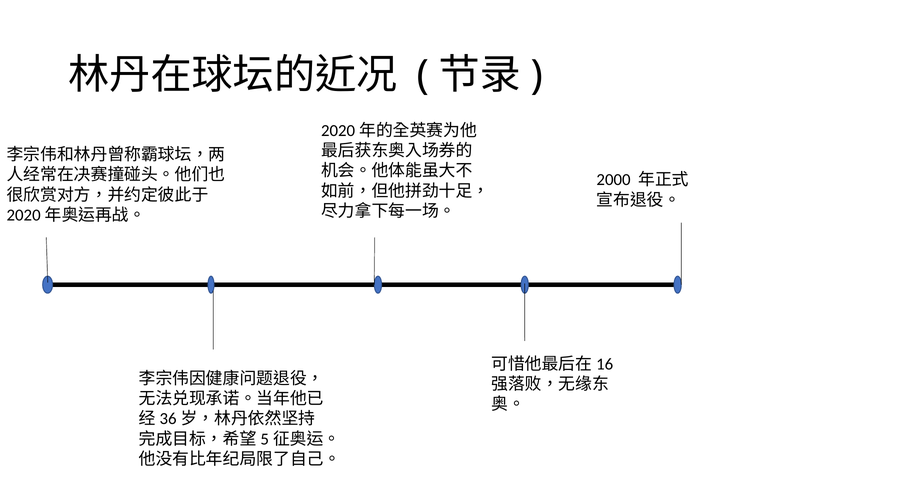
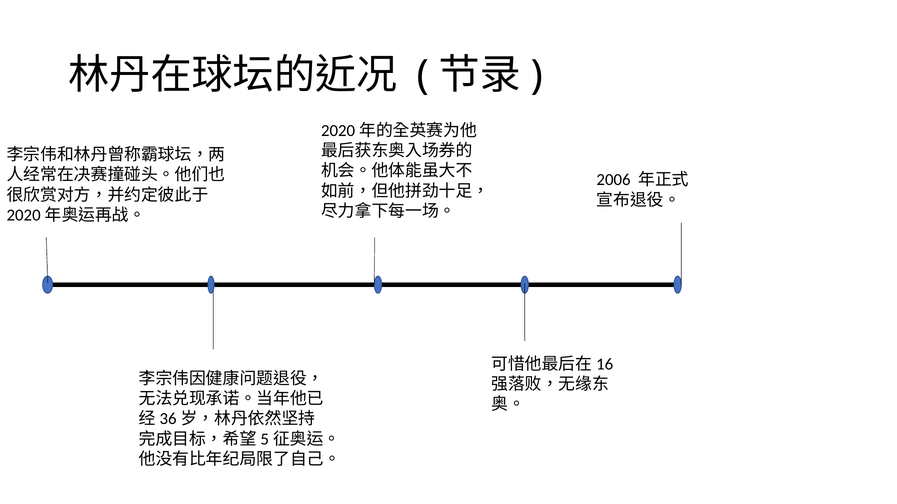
2000: 2000 -> 2006
